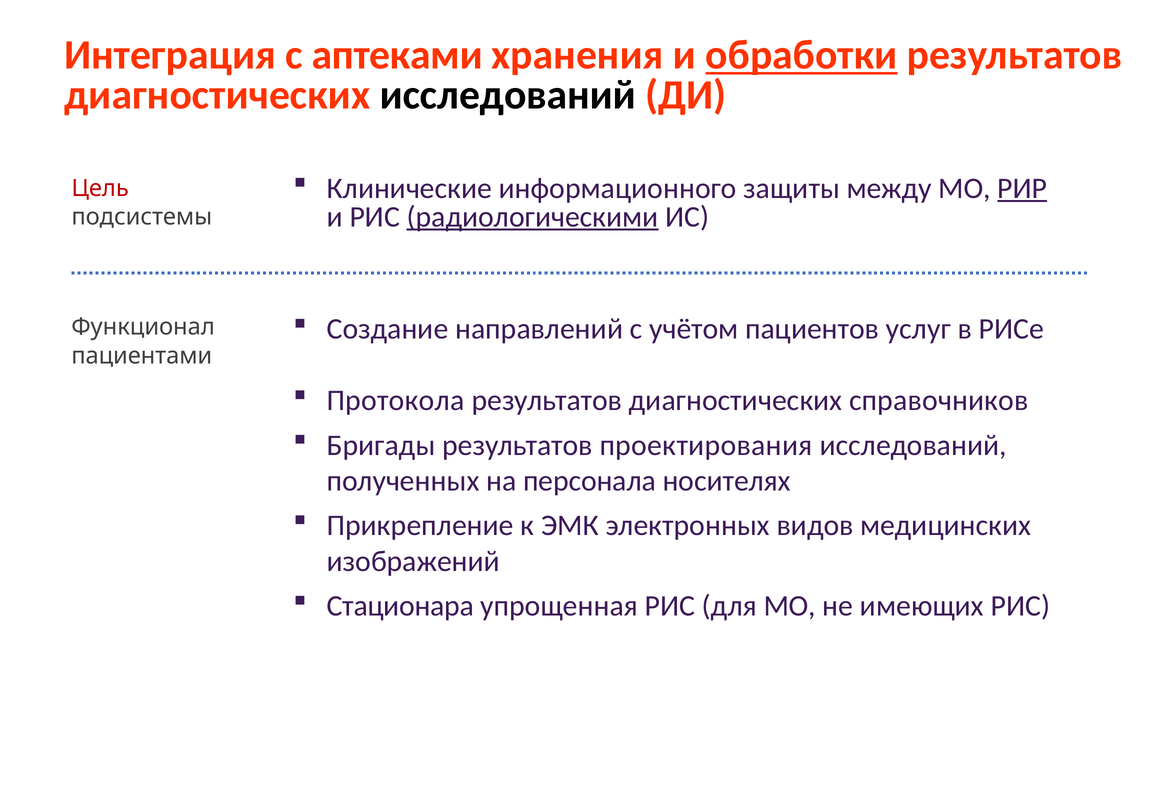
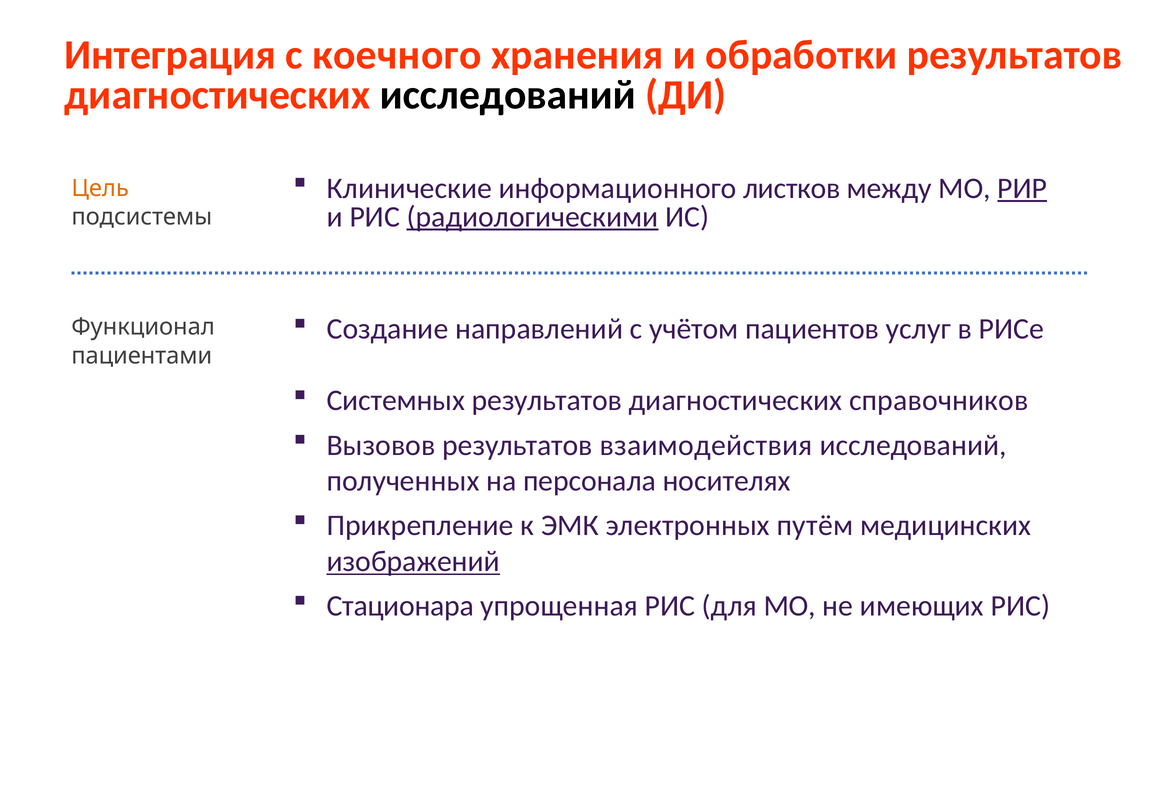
аптеками: аптеками -> коечного
обработки underline: present -> none
защиты: защиты -> листков
Цель colour: red -> orange
Протокола: Протокола -> Системных
Бригады: Бригады -> Вызовов
проектирования: проектирования -> взаимодействия
видов: видов -> путём
изображений underline: none -> present
